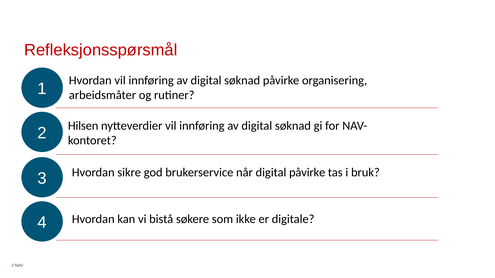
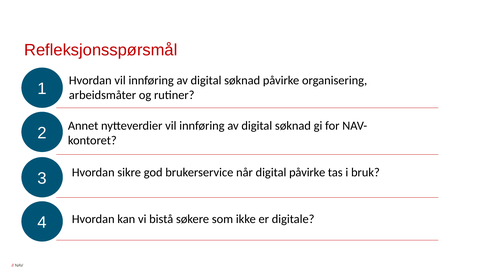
Hilsen: Hilsen -> Annet
